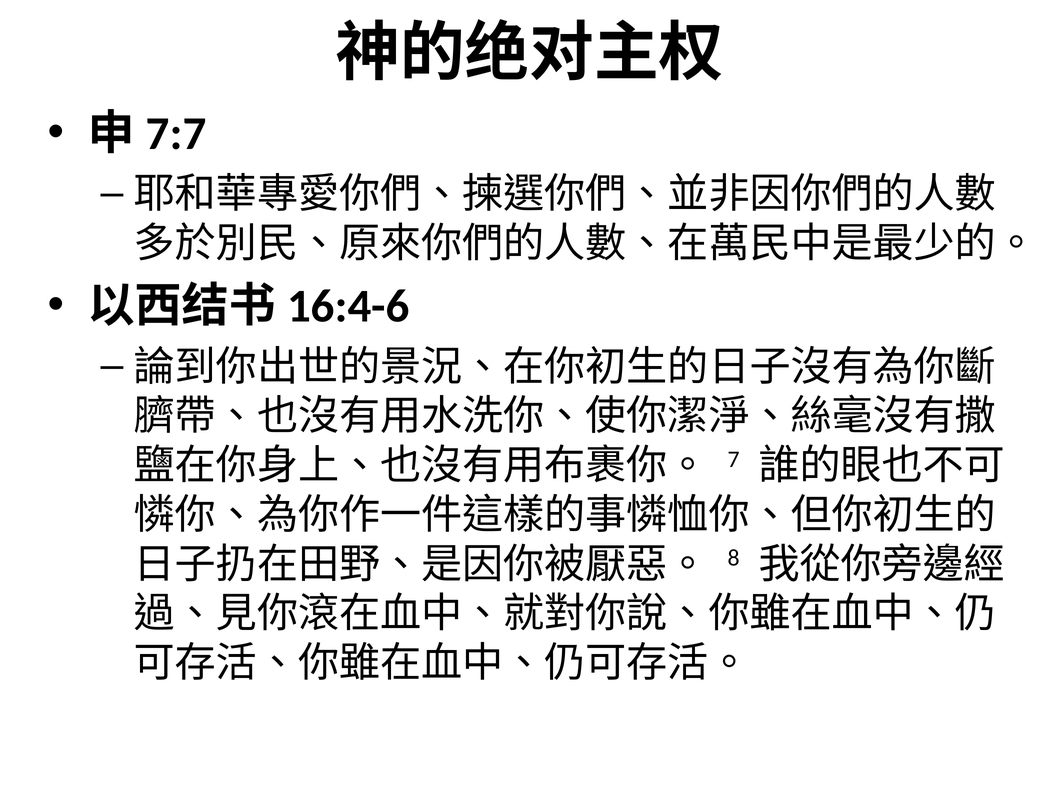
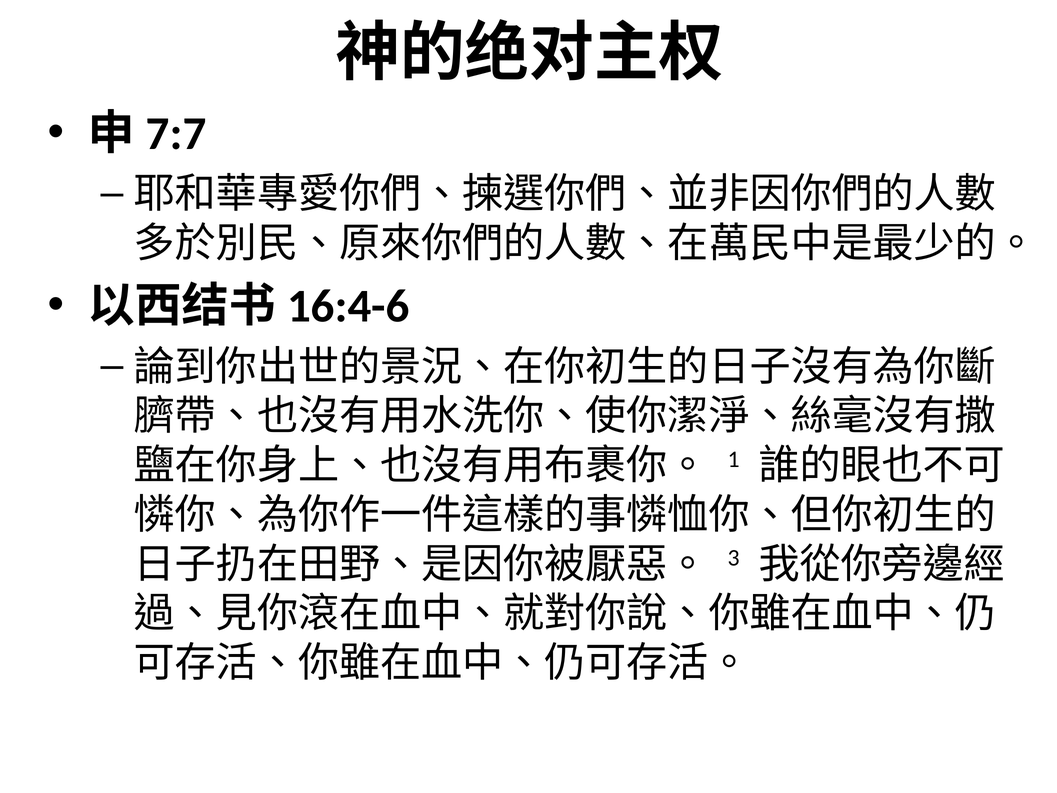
7: 7 -> 1
8: 8 -> 3
